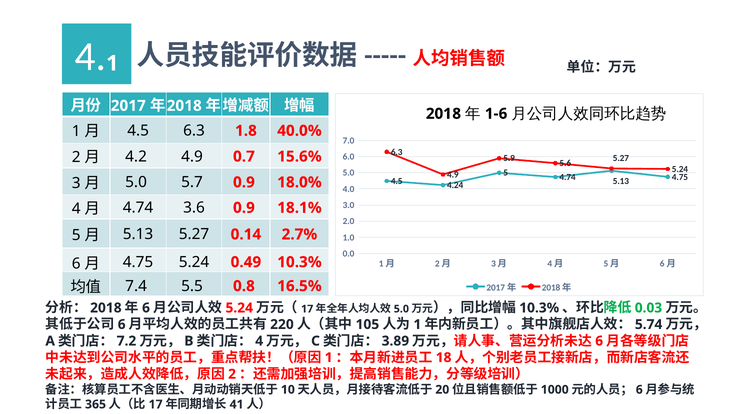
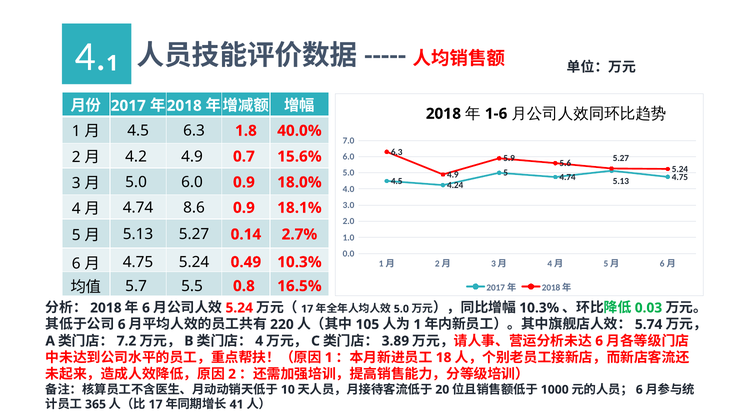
5.7 at (192, 182): 5.7 -> 6.0
3.6: 3.6 -> 8.6
7.4: 7.4 -> 5.7
